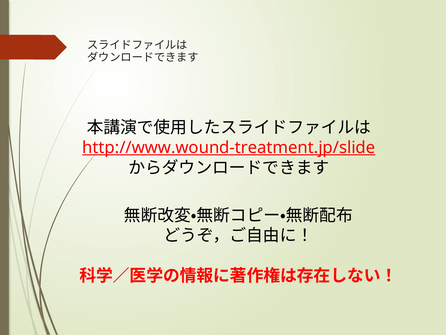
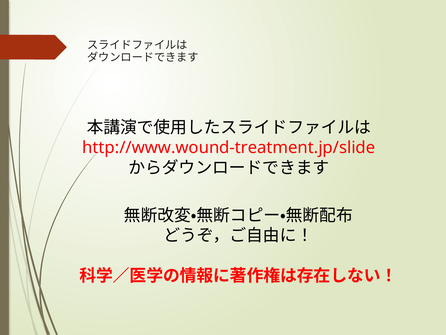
http://www.wound-treatment.jp/slide underline: present -> none
